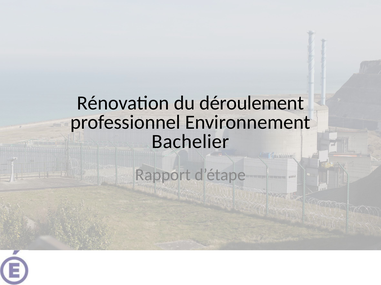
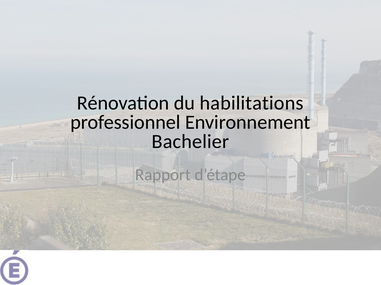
déroulement: déroulement -> habilitations
